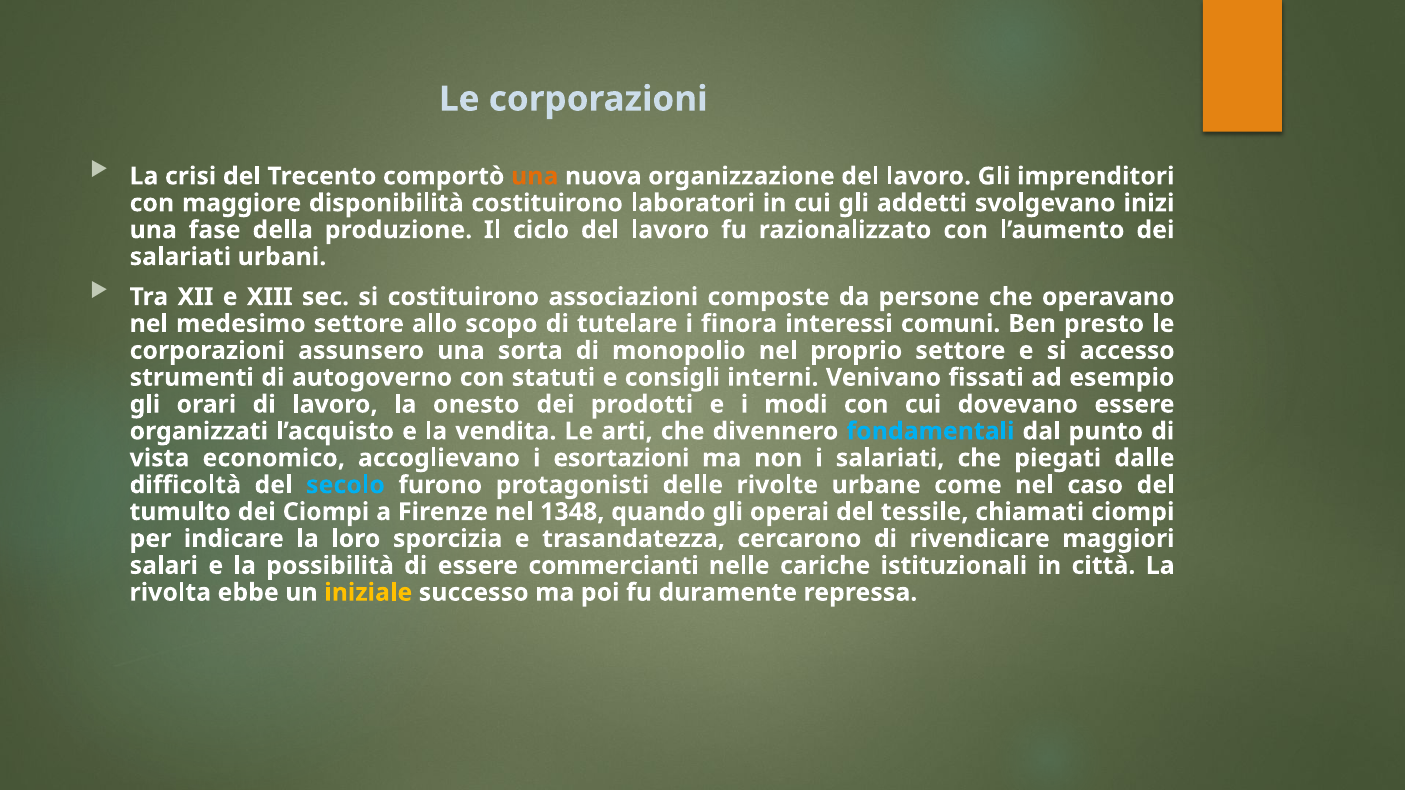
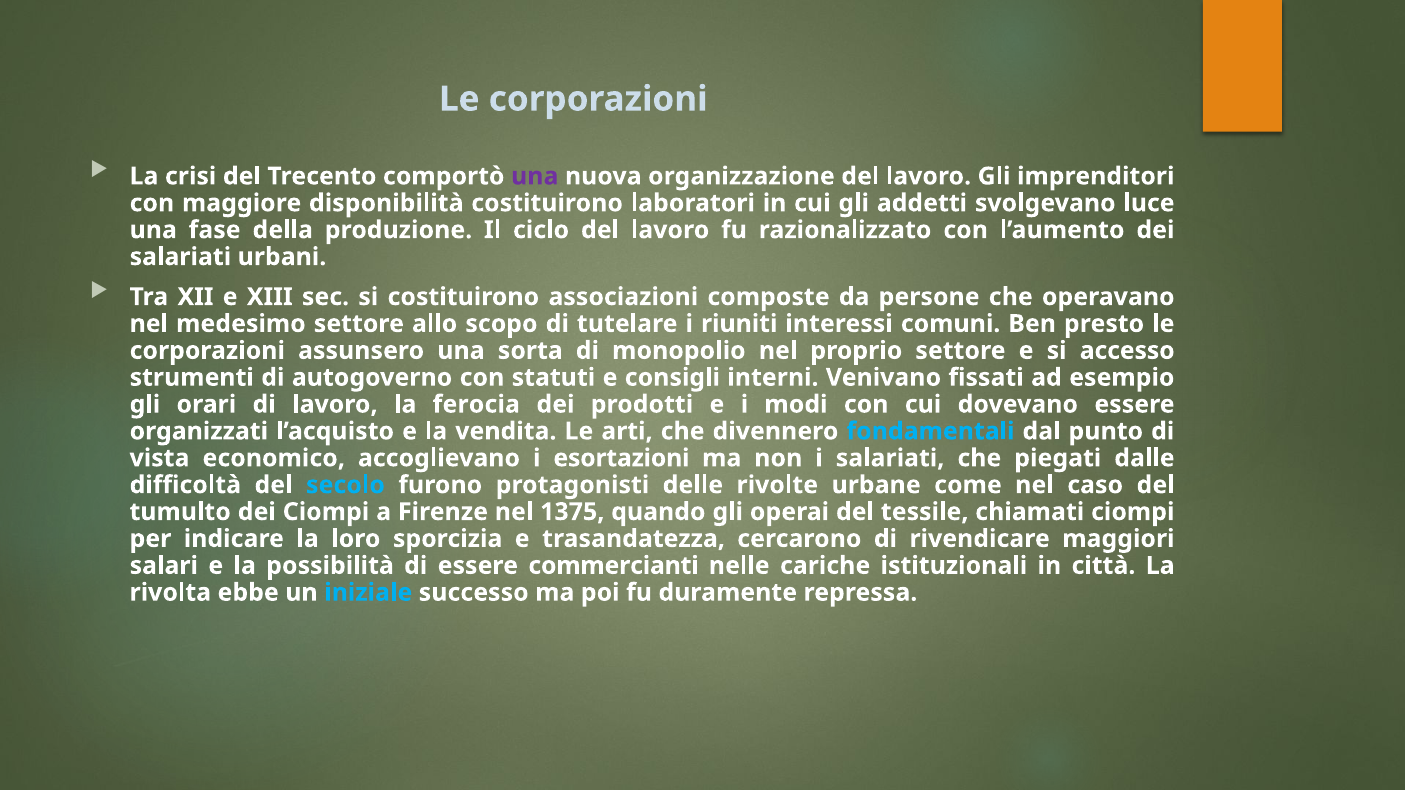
una at (535, 176) colour: orange -> purple
inizi: inizi -> luce
finora: finora -> riuniti
onesto: onesto -> ferocia
1348: 1348 -> 1375
iniziale colour: yellow -> light blue
